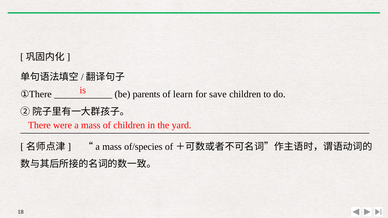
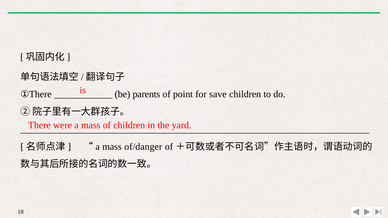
learn: learn -> point
of/species: of/species -> of/danger
